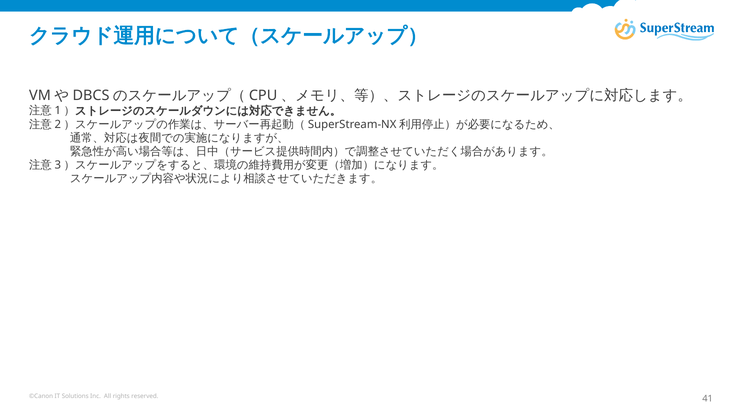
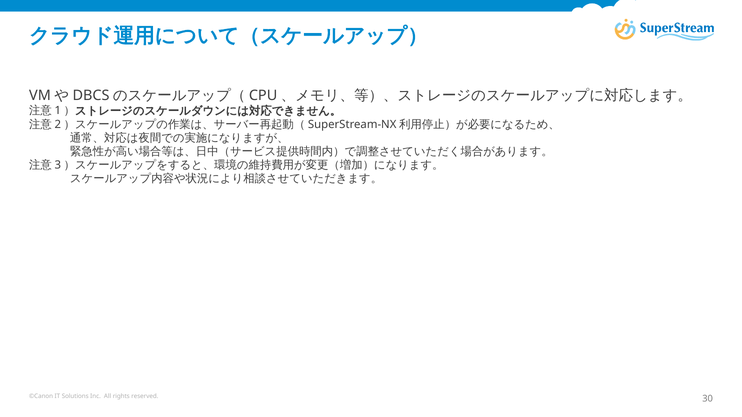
41: 41 -> 30
